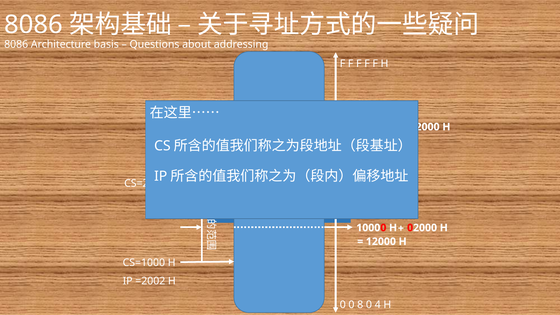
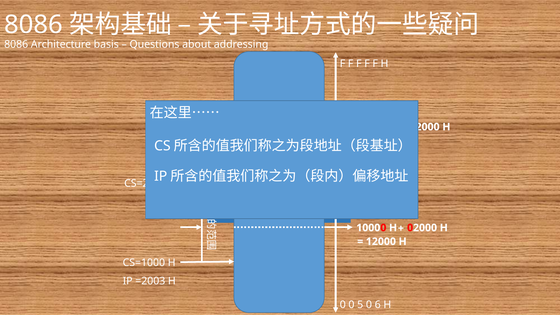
=2002: =2002 -> =2003
8: 8 -> 5
0 4: 4 -> 6
